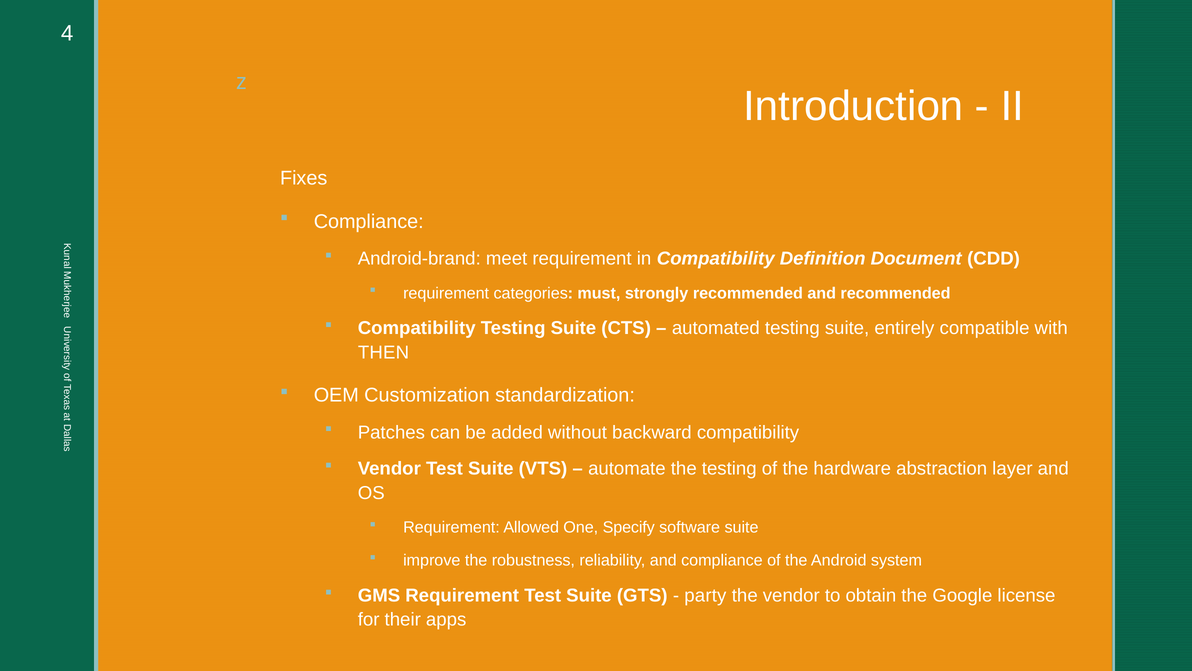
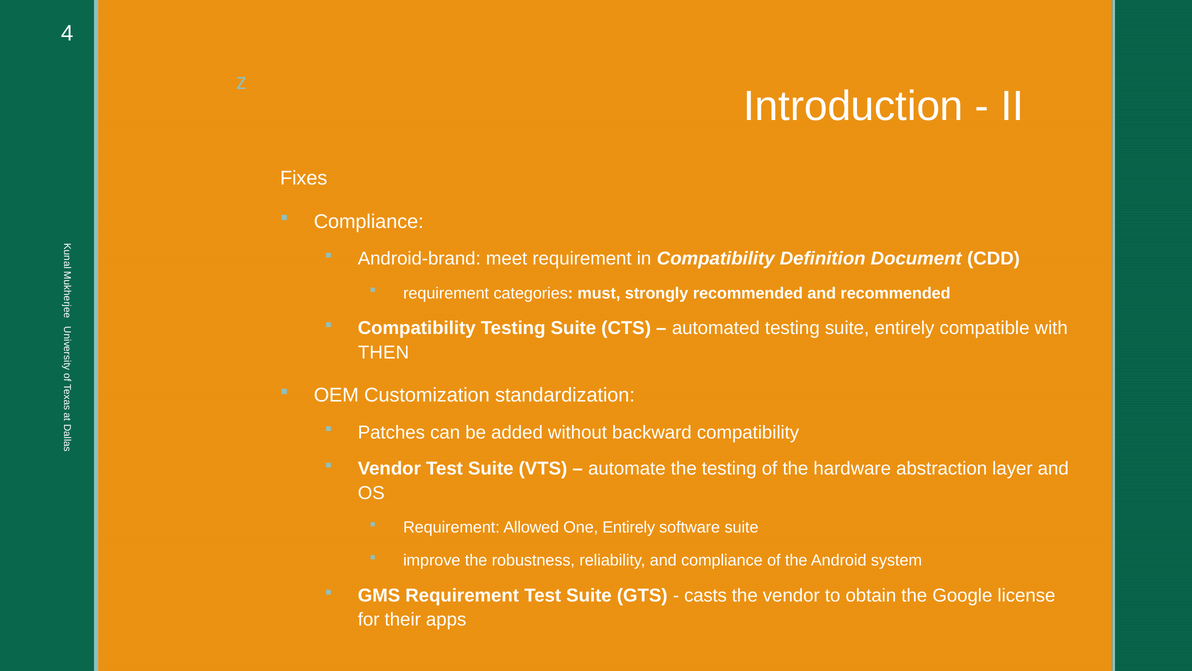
One Specify: Specify -> Entirely
party: party -> casts
